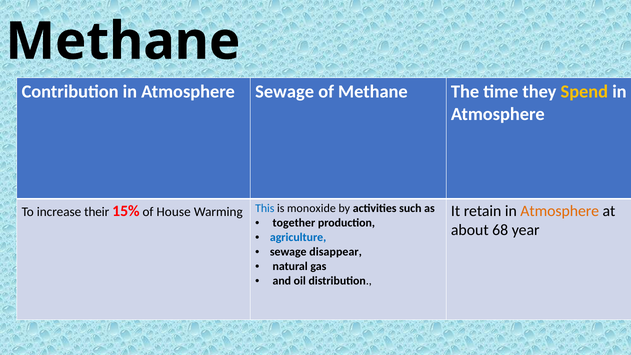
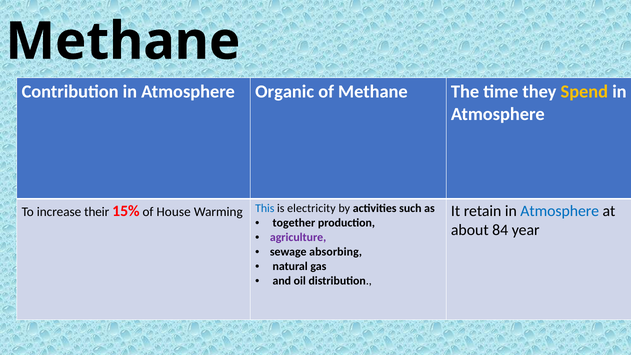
Atmosphere Sewage: Sewage -> Organic
Atmosphere at (560, 211) colour: orange -> blue
monoxide: monoxide -> electricity
68: 68 -> 84
agriculture colour: blue -> purple
disappear: disappear -> absorbing
